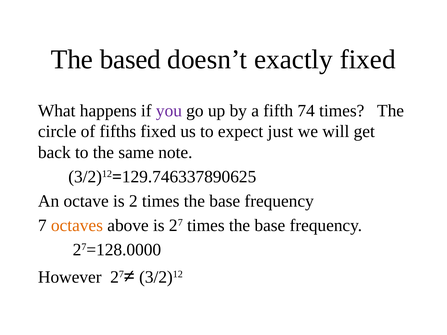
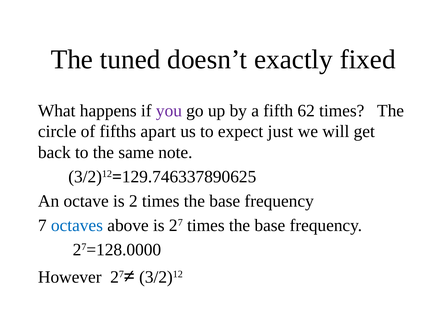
based: based -> tuned
74: 74 -> 62
fifths fixed: fixed -> apart
octaves colour: orange -> blue
